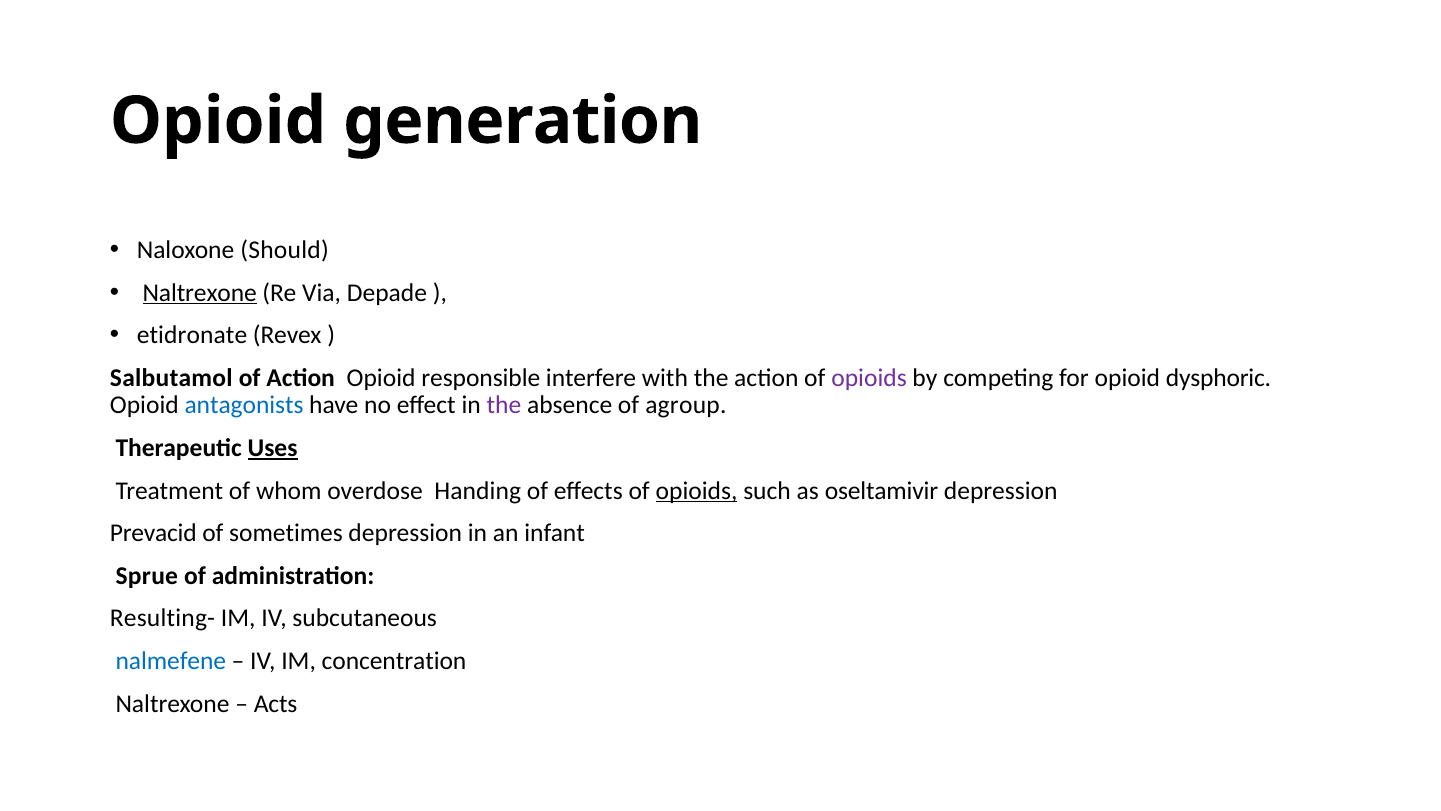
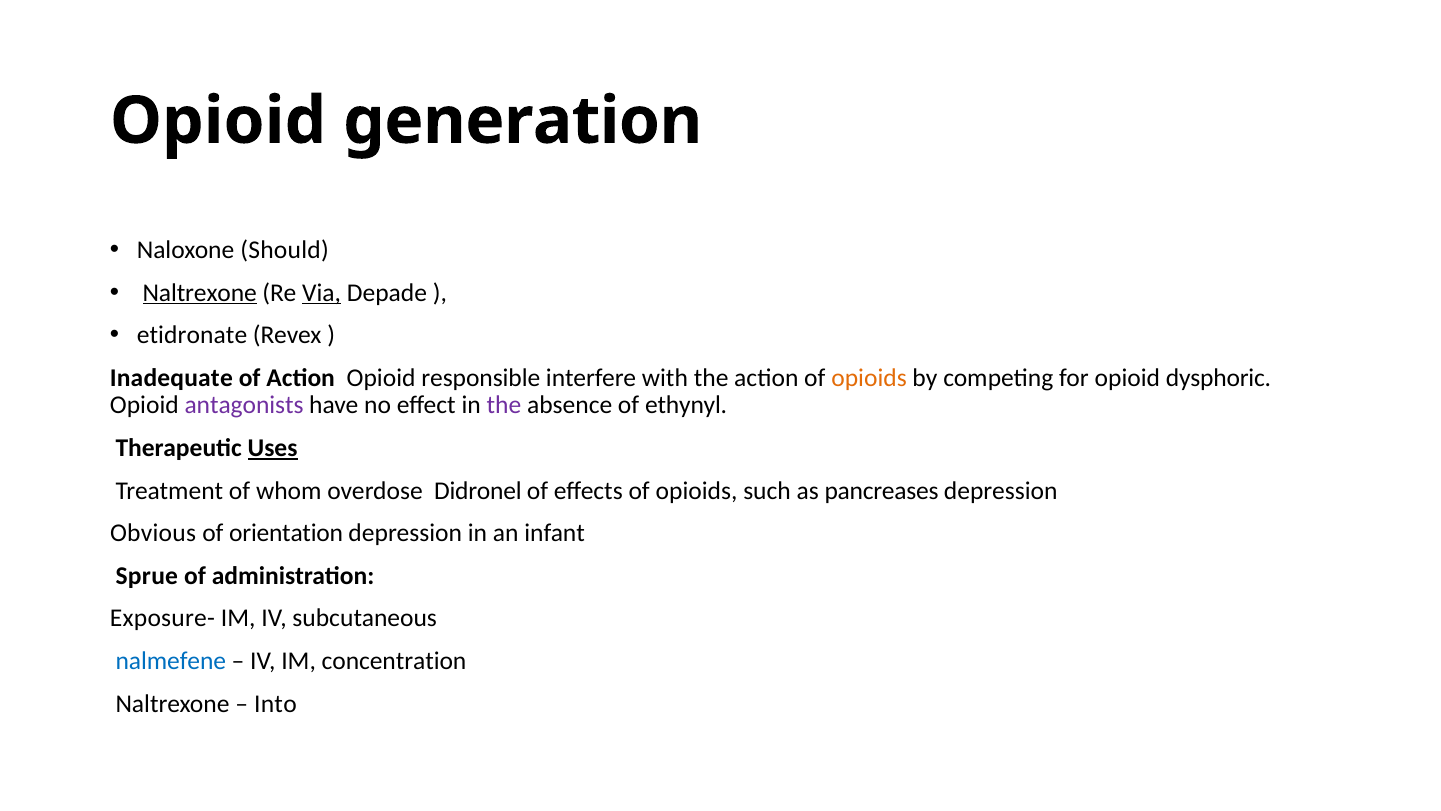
Via underline: none -> present
Salbutamol: Salbutamol -> Inadequate
opioids at (869, 378) colour: purple -> orange
antagonists colour: blue -> purple
agroup: agroup -> ethynyl
Handing: Handing -> Didronel
opioids at (697, 490) underline: present -> none
oseltamivir: oseltamivir -> pancreases
Prevacid: Prevacid -> Obvious
sometimes: sometimes -> orientation
Resulting-: Resulting- -> Exposure-
Acts: Acts -> Into
